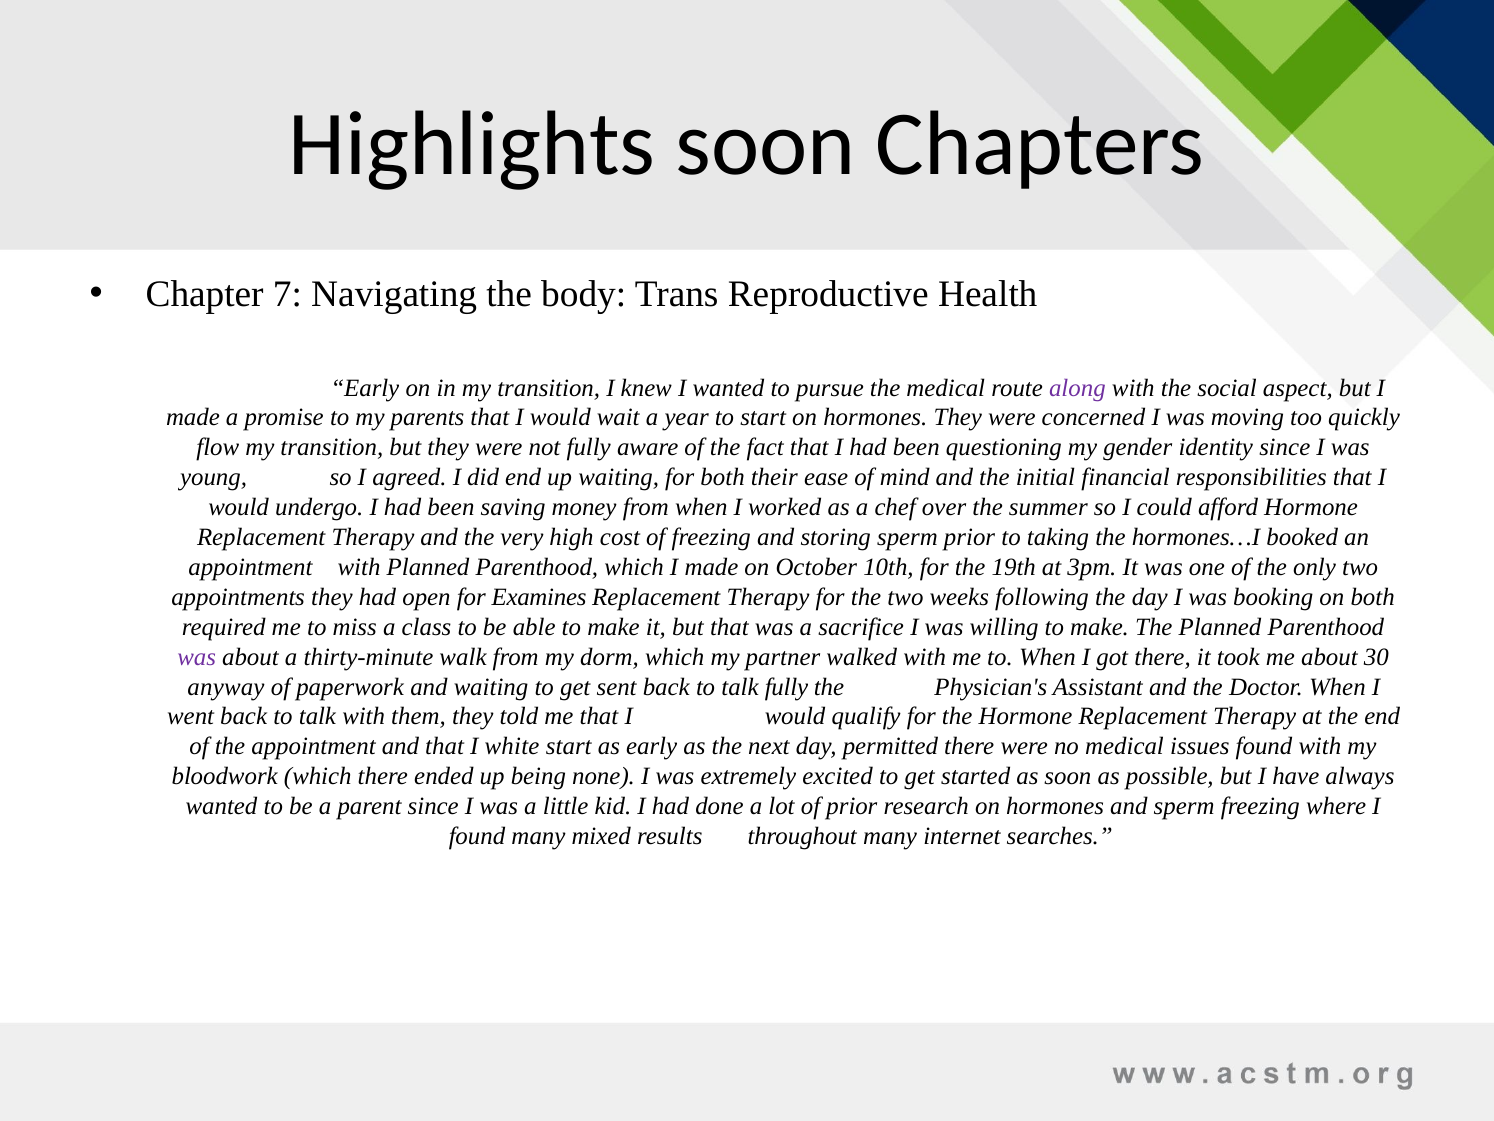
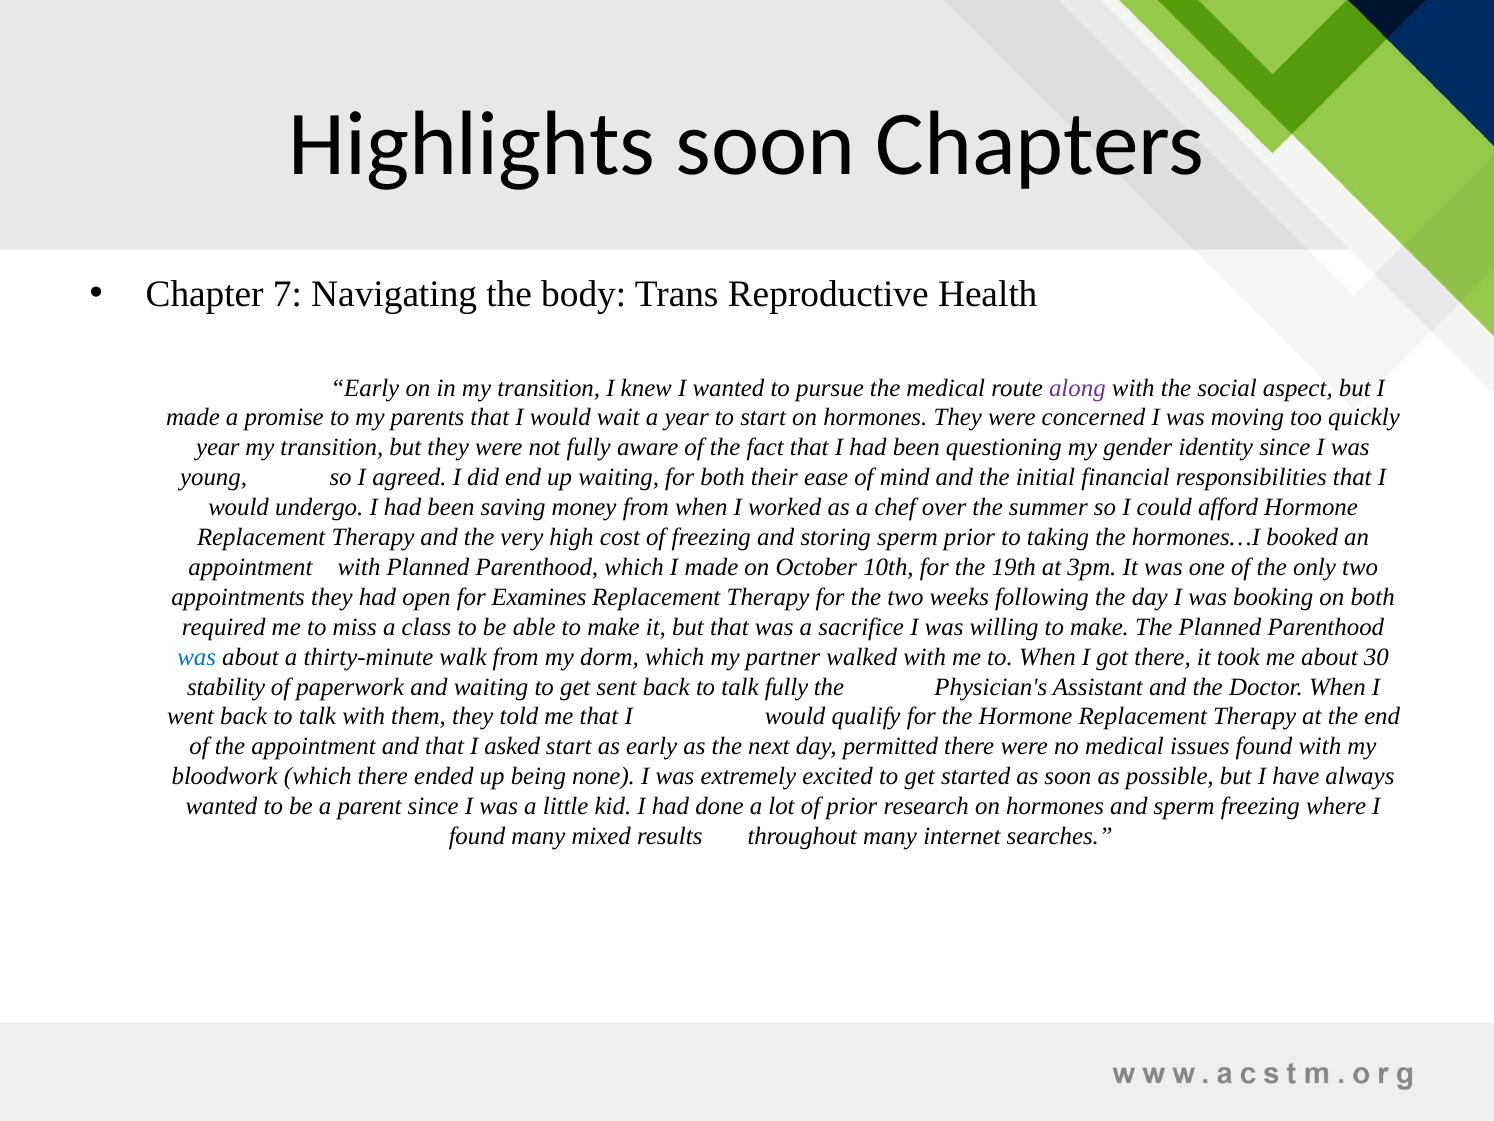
flow at (218, 447): flow -> year
was at (197, 657) colour: purple -> blue
anyway: anyway -> stability
white: white -> asked
